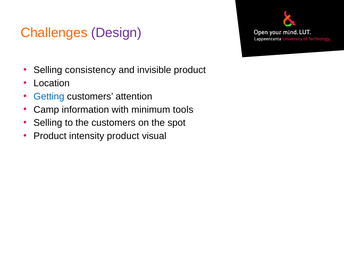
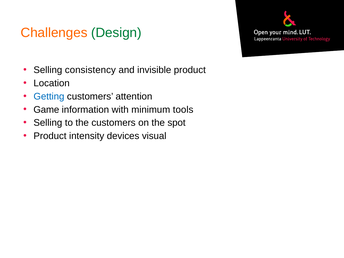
Design colour: purple -> green
Camp: Camp -> Game
intensity product: product -> devices
